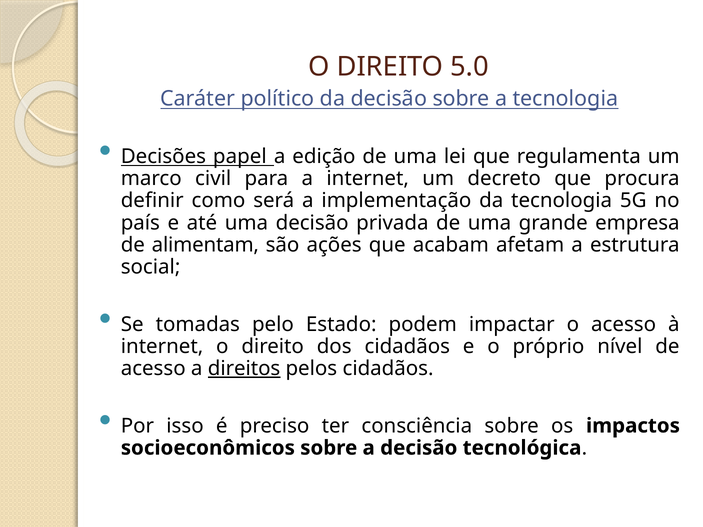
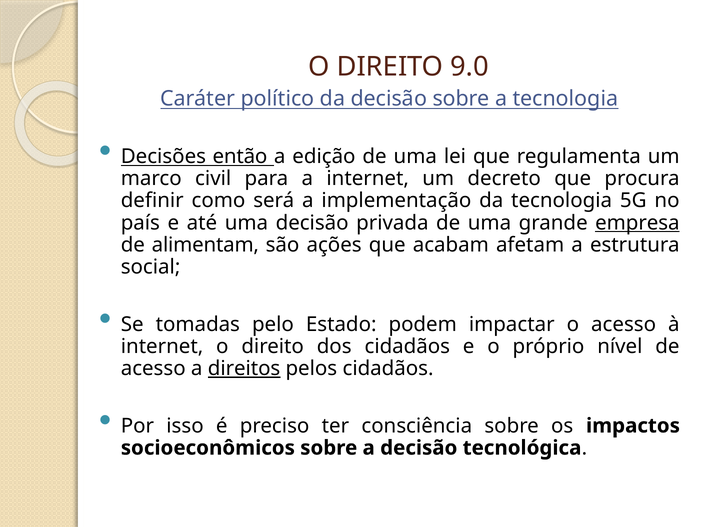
5.0: 5.0 -> 9.0
papel: papel -> então
empresa underline: none -> present
